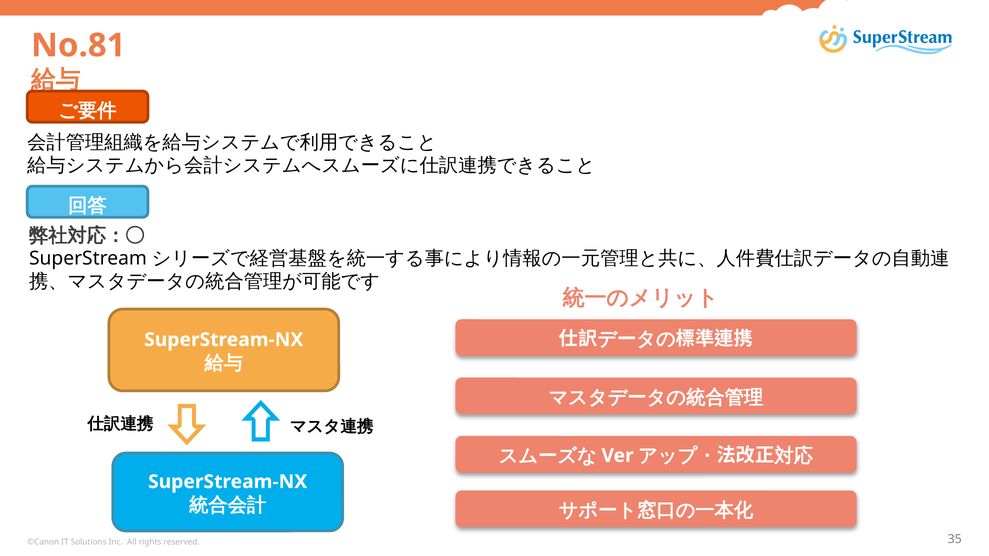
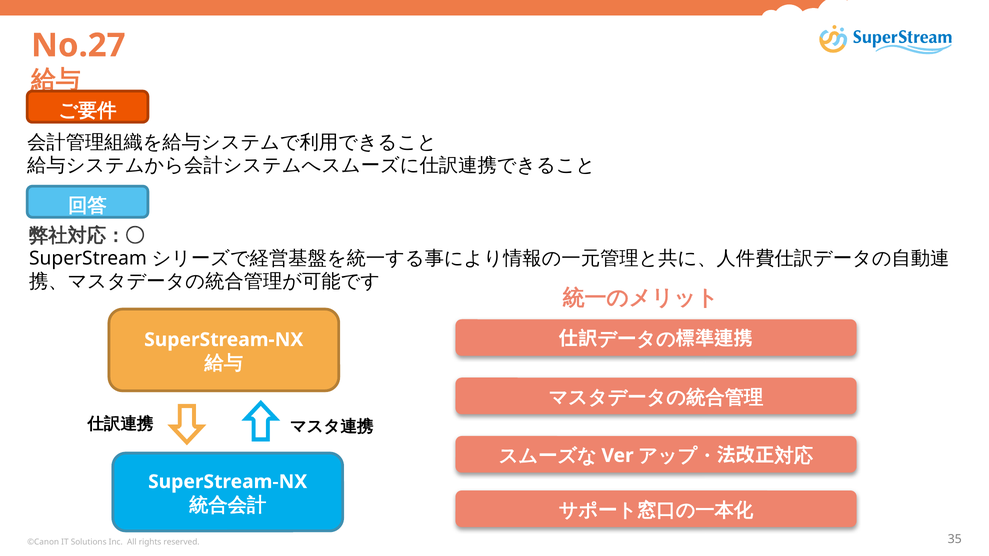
No.81: No.81 -> No.27
